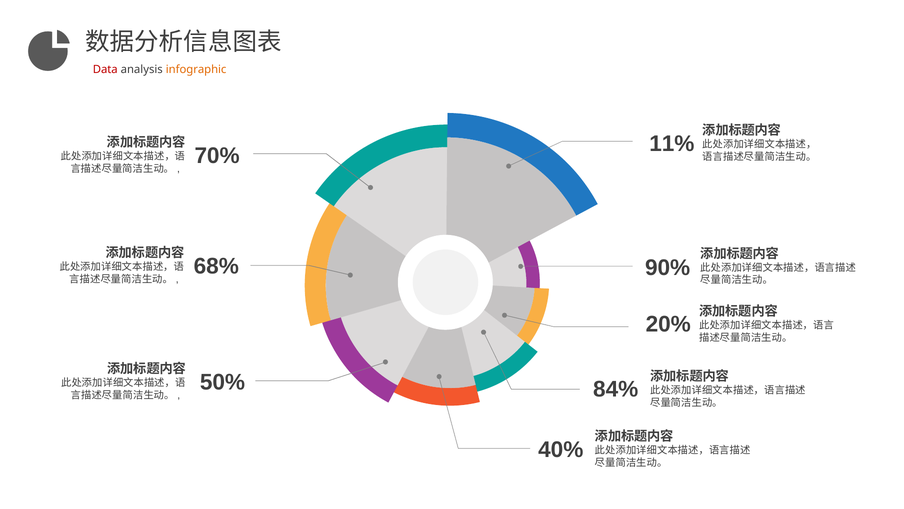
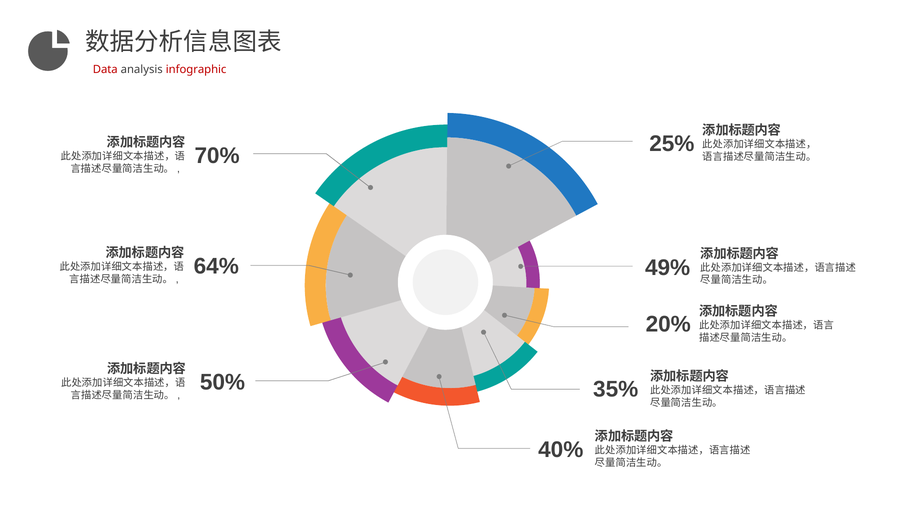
infographic colour: orange -> red
11%: 11% -> 25%
68%: 68% -> 64%
90%: 90% -> 49%
84%: 84% -> 35%
